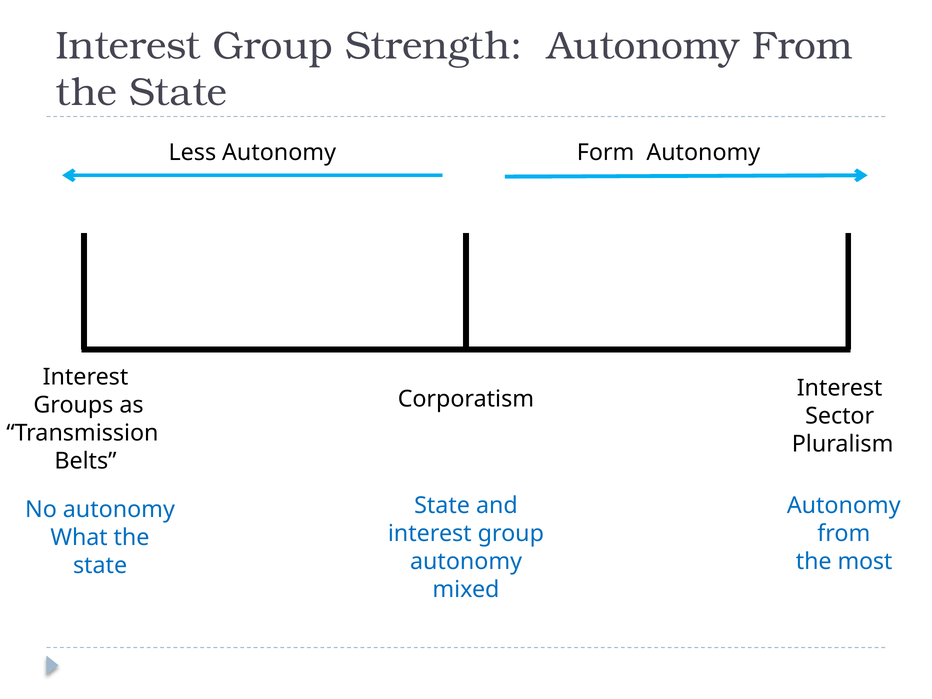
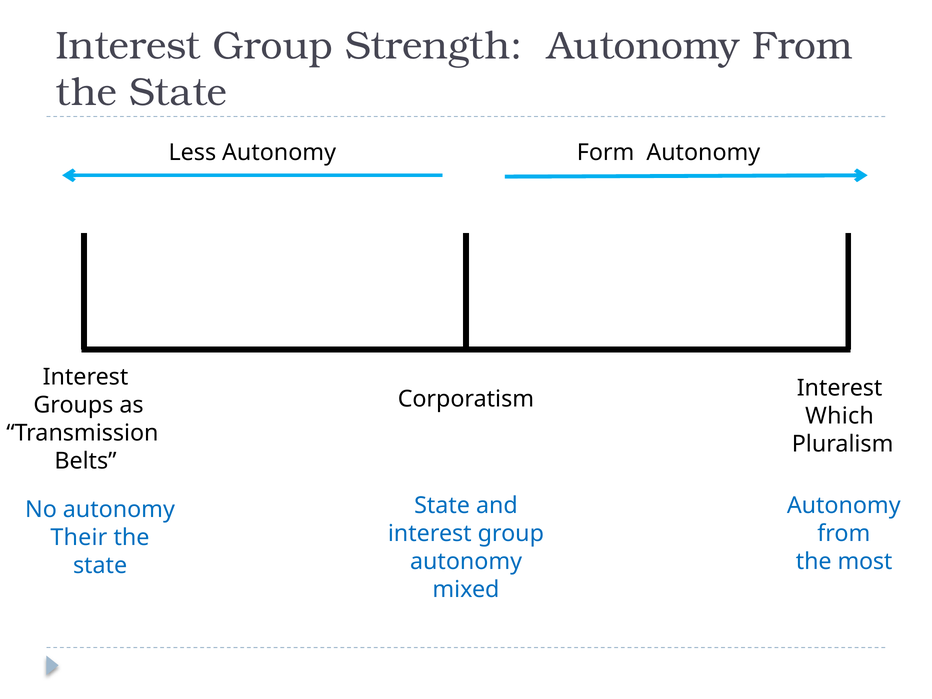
Sector: Sector -> Which
What: What -> Their
